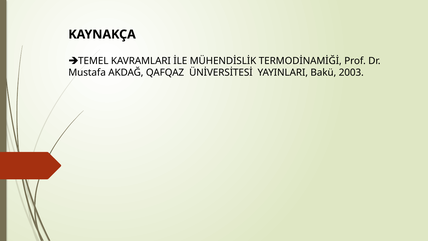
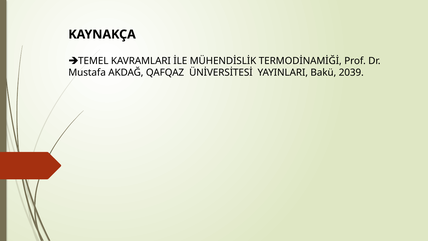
2003: 2003 -> 2039
